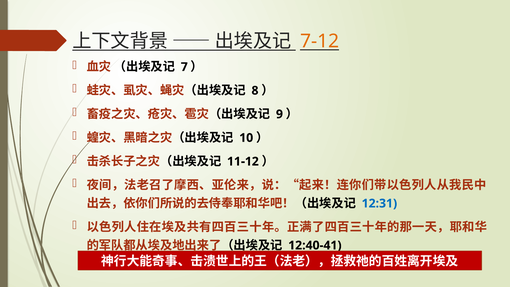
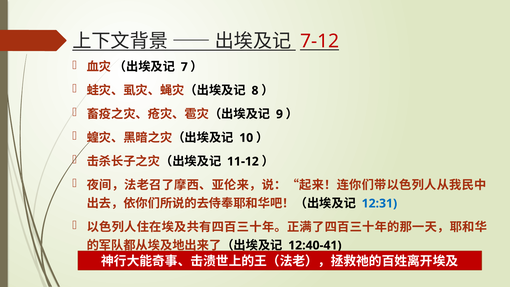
7-12 colour: orange -> red
